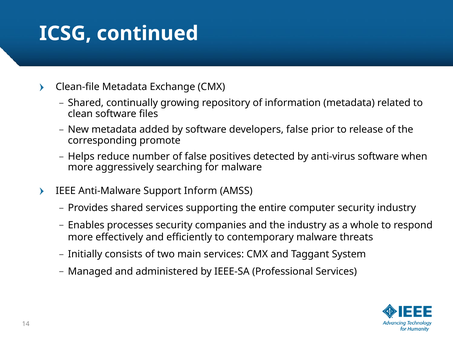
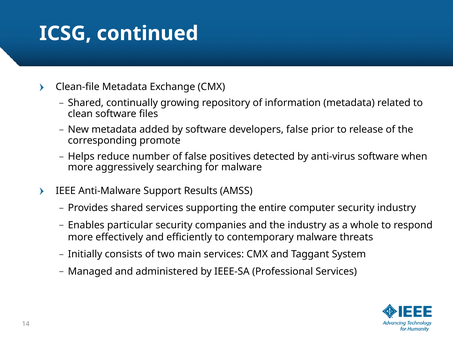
Inform: Inform -> Results
processes: processes -> particular
